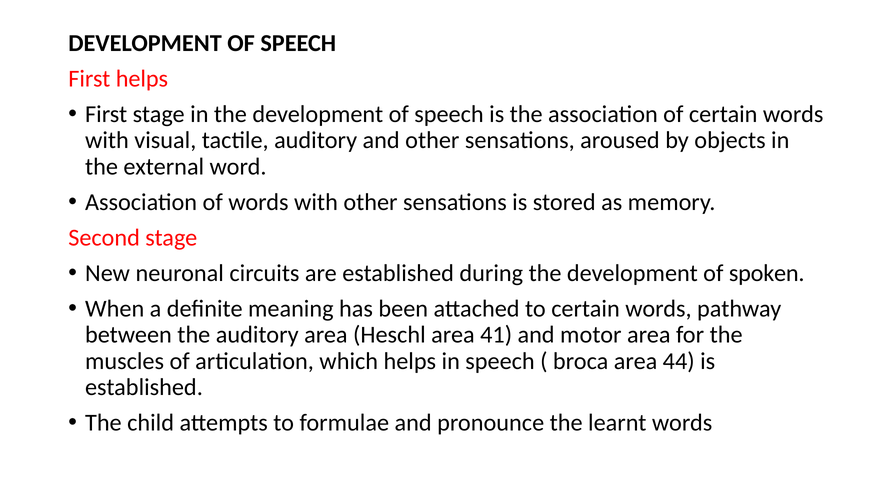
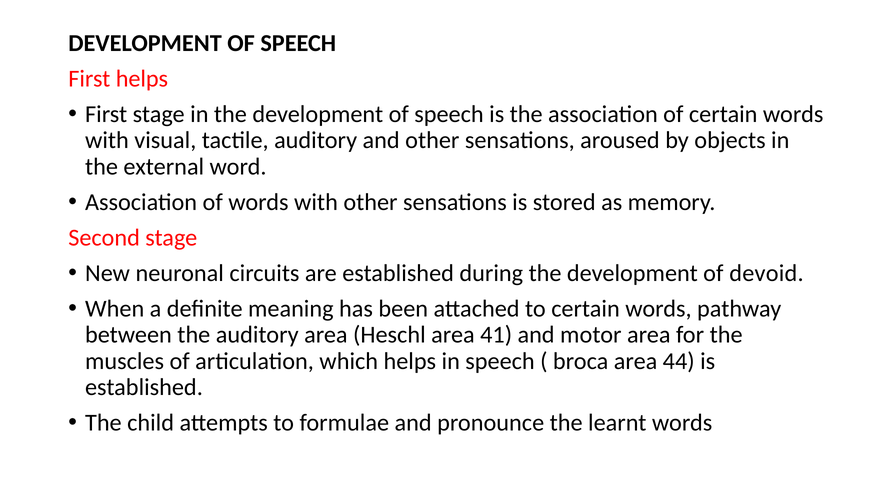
spoken: spoken -> devoid
